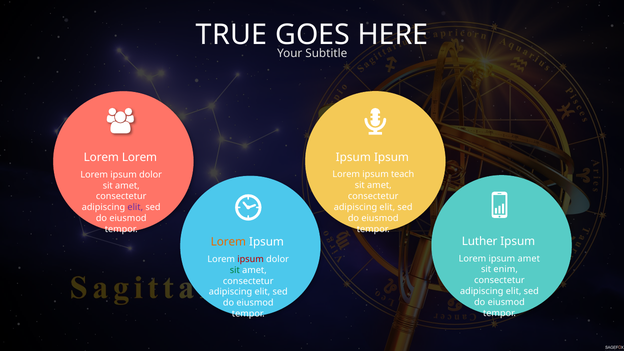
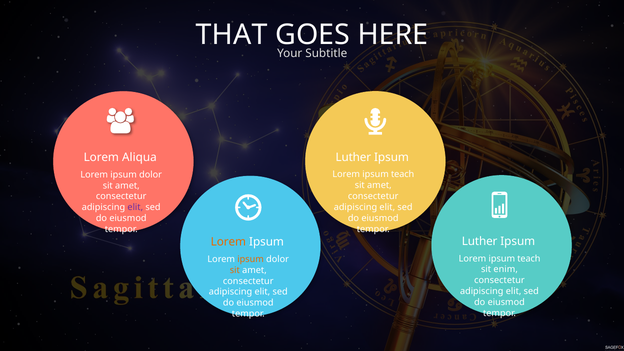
TRUE: TRUE -> THAT
Ipsum at (353, 157): Ipsum -> Luther
Lorem at (139, 157): Lorem -> Aliqua
amet at (529, 259): amet -> teach
ipsum at (251, 259) colour: red -> orange
sit at (235, 270) colour: green -> orange
